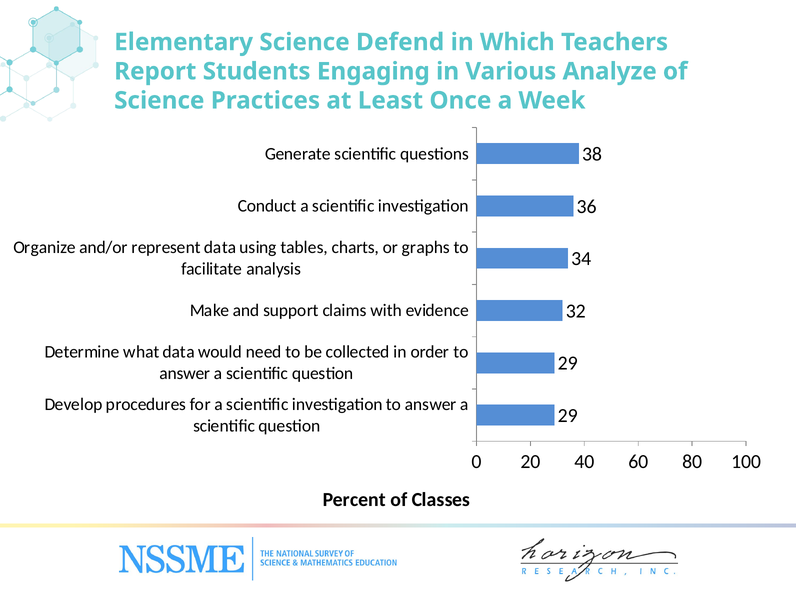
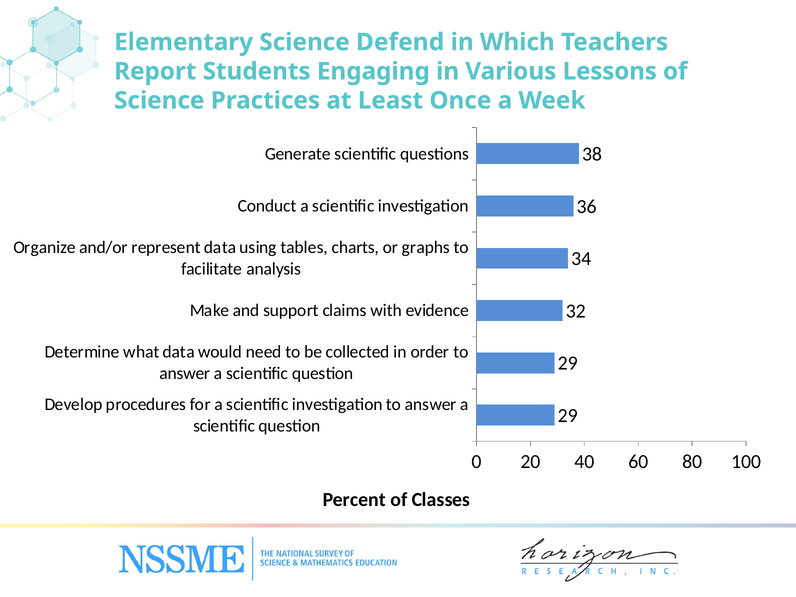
Analyze: Analyze -> Lessons
